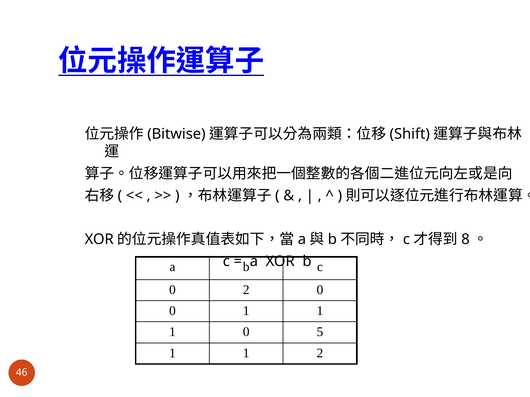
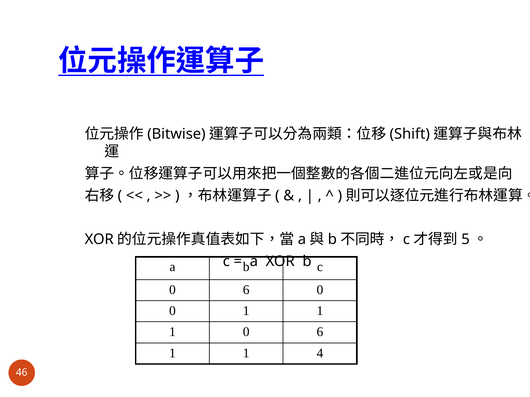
8: 8 -> 5
2 at (246, 290): 2 -> 6
1 0 5: 5 -> 6
1 2: 2 -> 4
